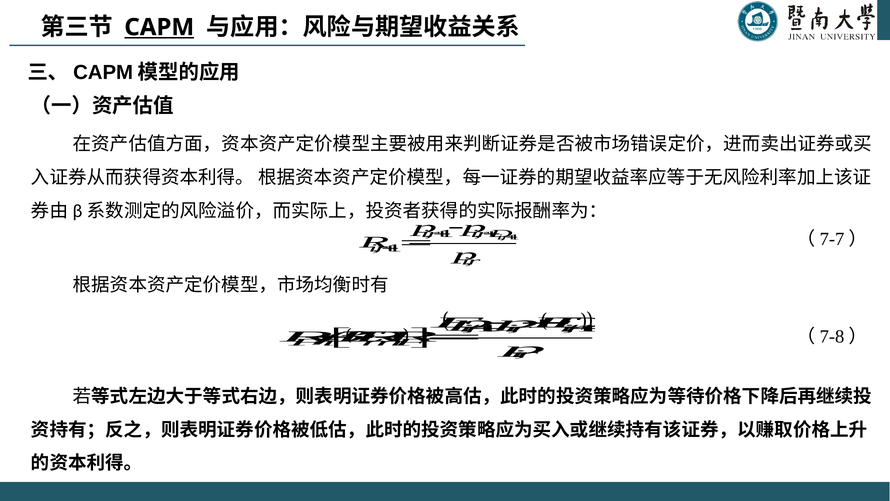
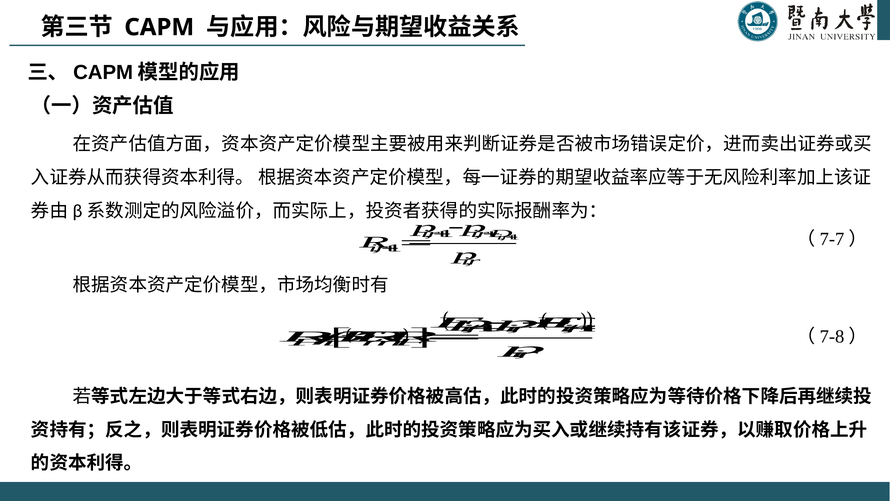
CAPM underline: present -> none
